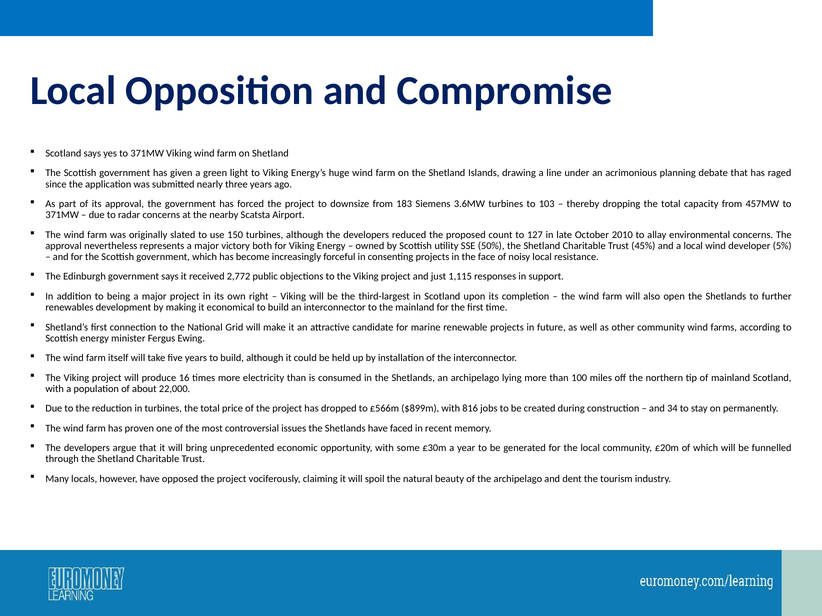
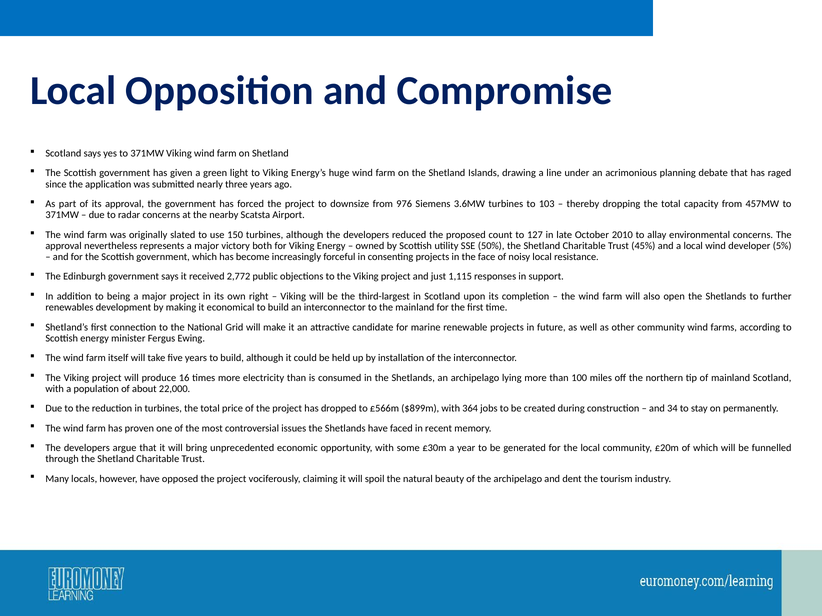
183: 183 -> 976
816: 816 -> 364
